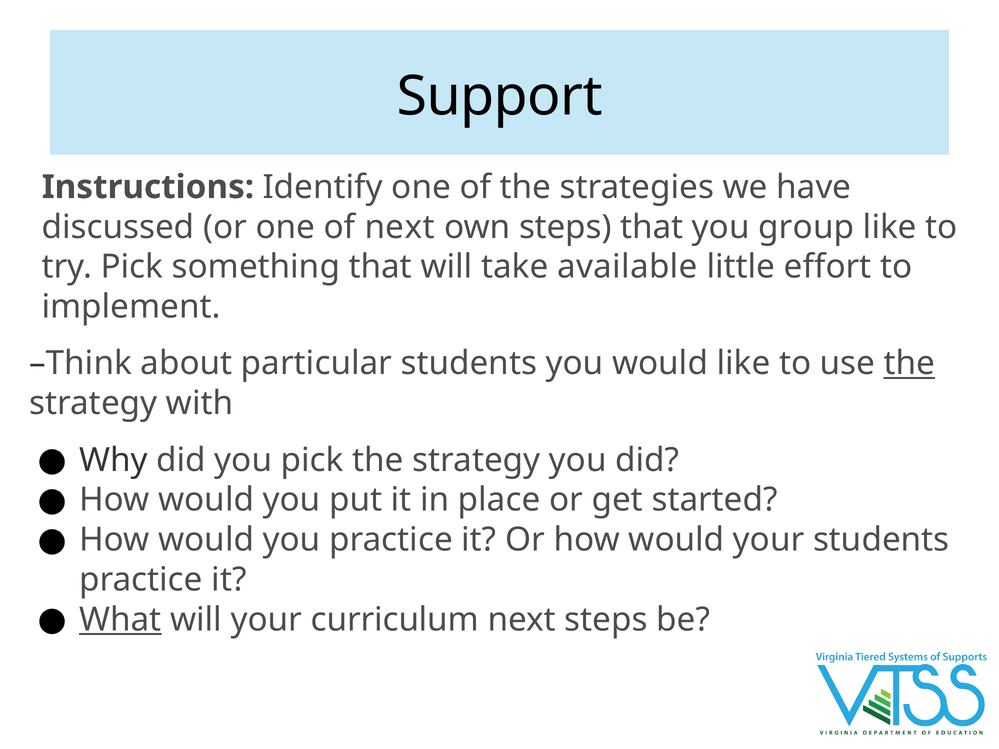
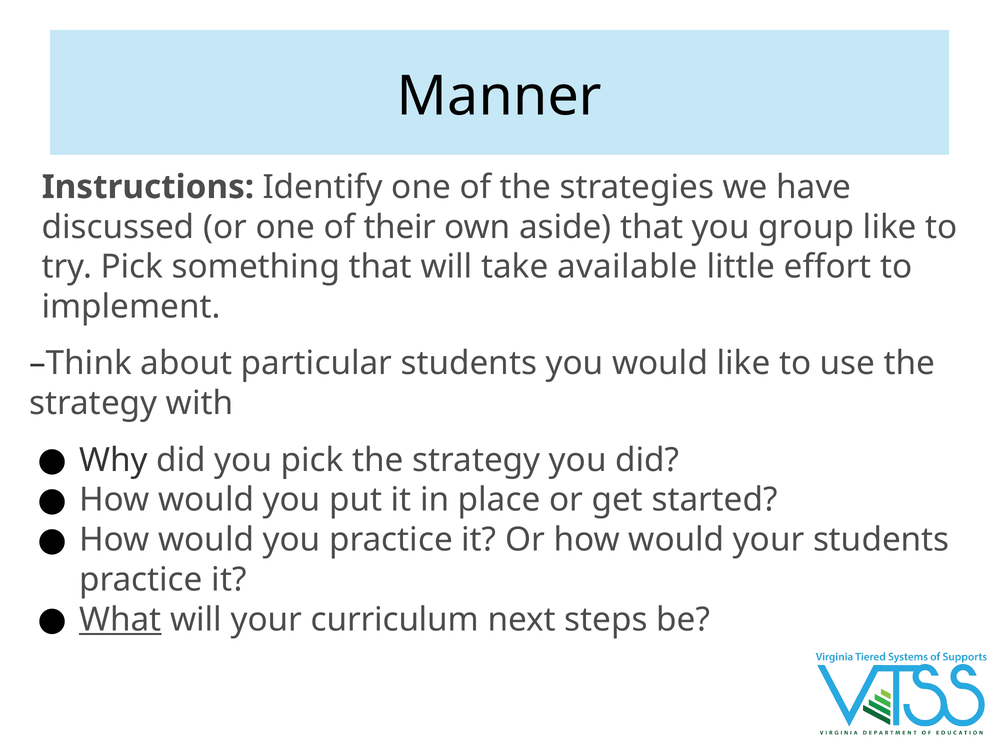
Support: Support -> Manner
of next: next -> their
own steps: steps -> aside
the at (909, 364) underline: present -> none
